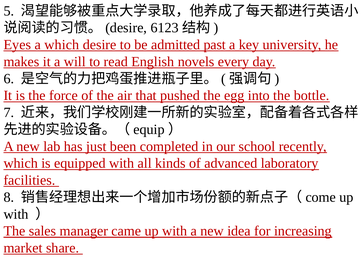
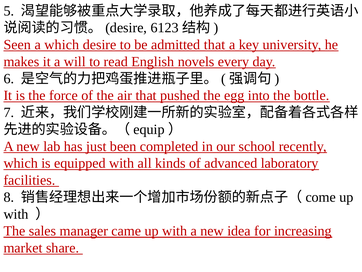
Eyes: Eyes -> Seen
admitted past: past -> that
